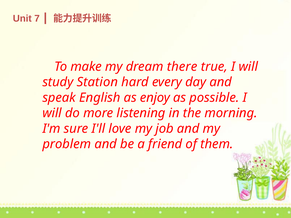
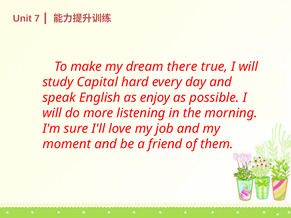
Station: Station -> Capital
problem: problem -> moment
